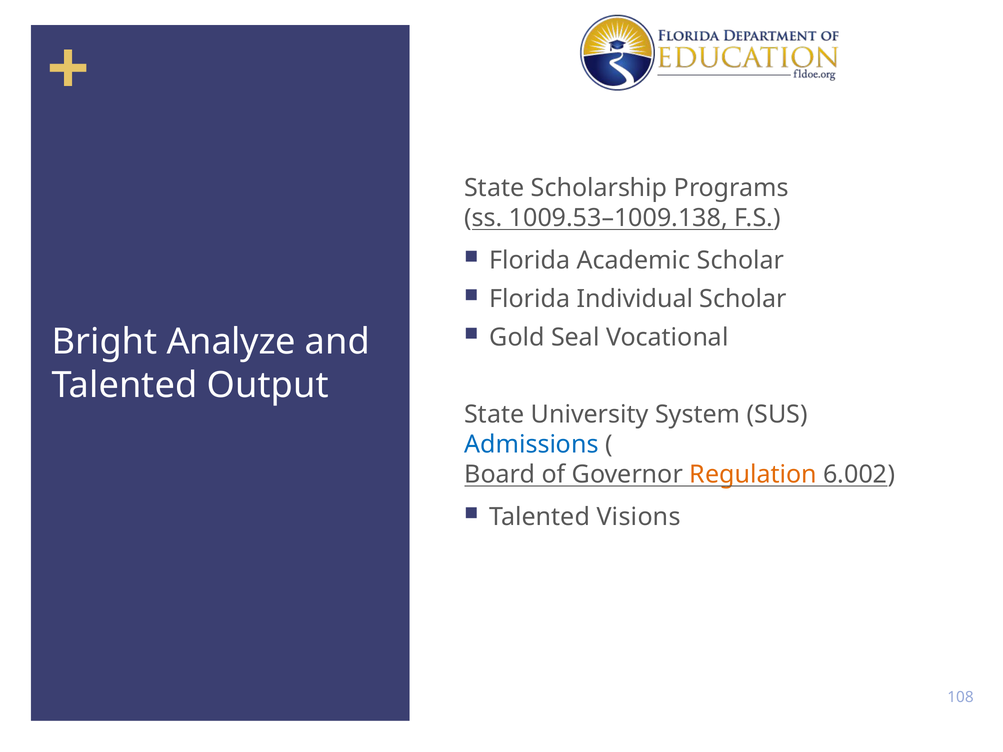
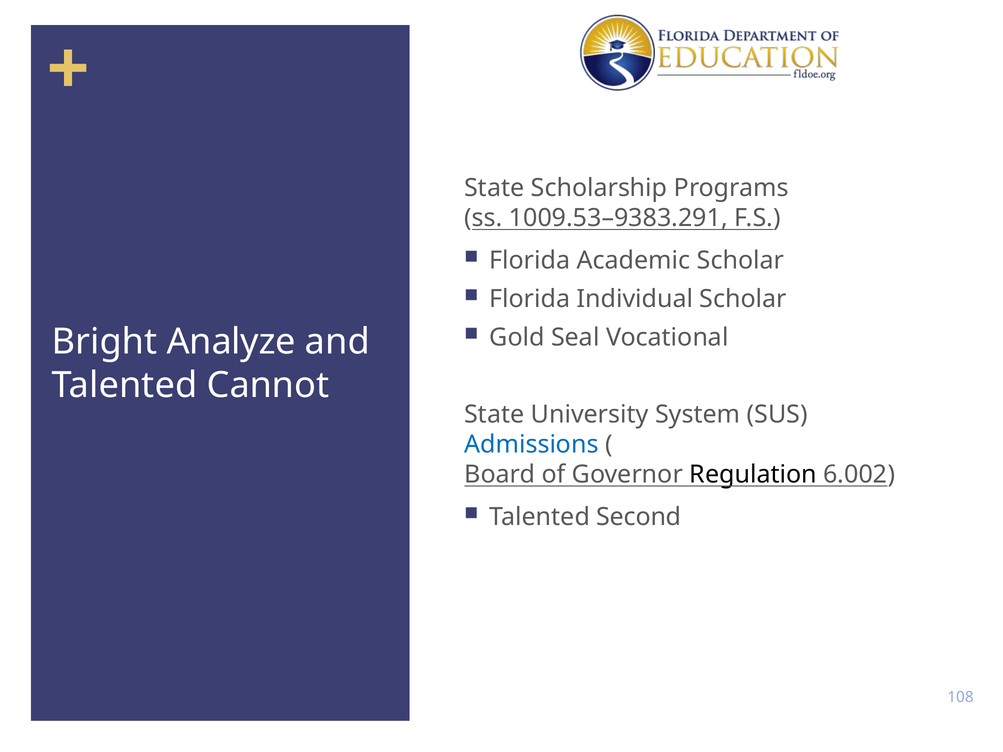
1009.53–1009.138: 1009.53–1009.138 -> 1009.53–9383.291
Output: Output -> Cannot
Regulation colour: orange -> black
Visions: Visions -> Second
